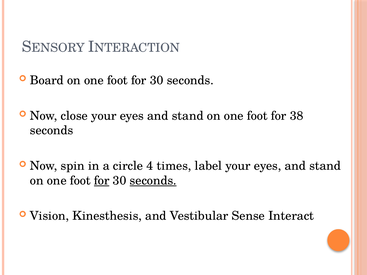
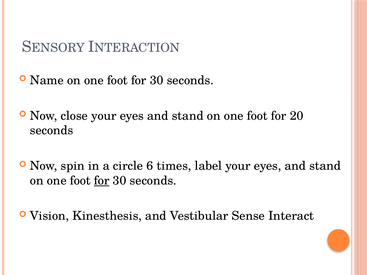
Board: Board -> Name
38: 38 -> 20
4: 4 -> 6
seconds at (153, 181) underline: present -> none
